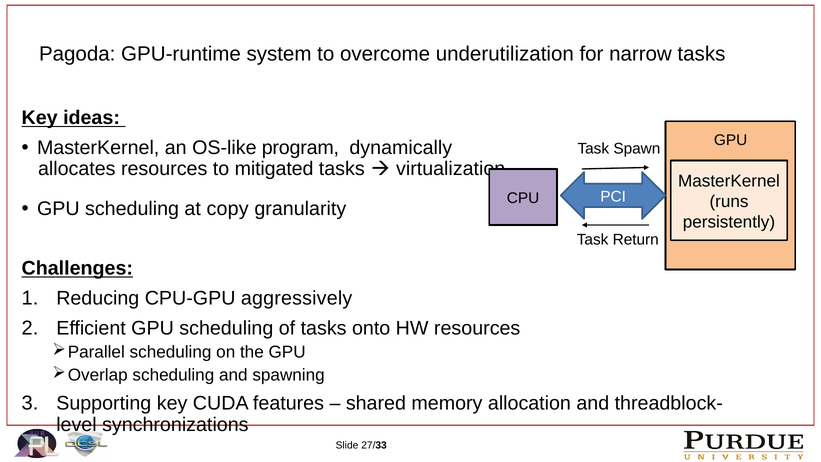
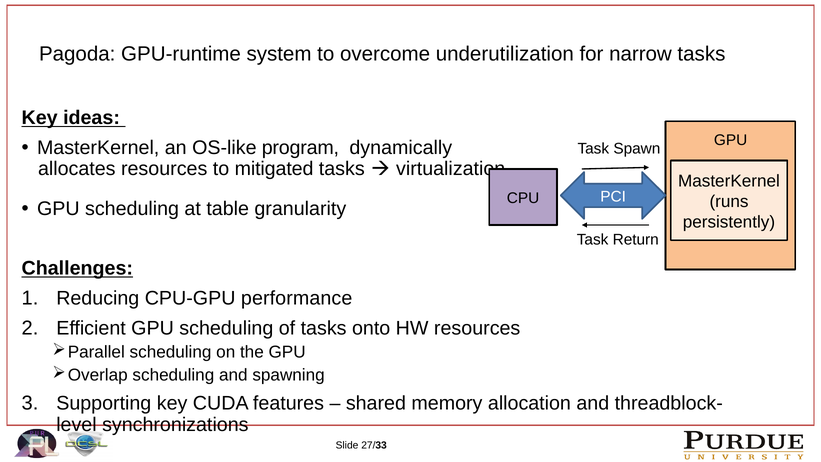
copy: copy -> table
aggressively: aggressively -> performance
